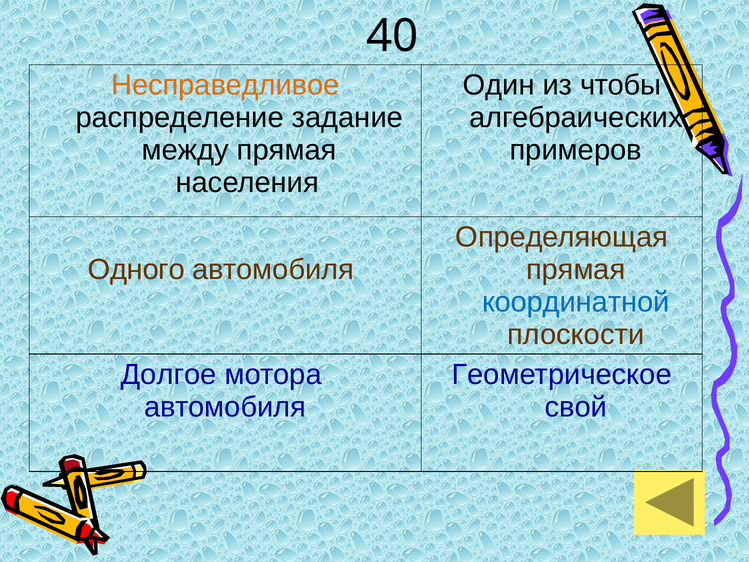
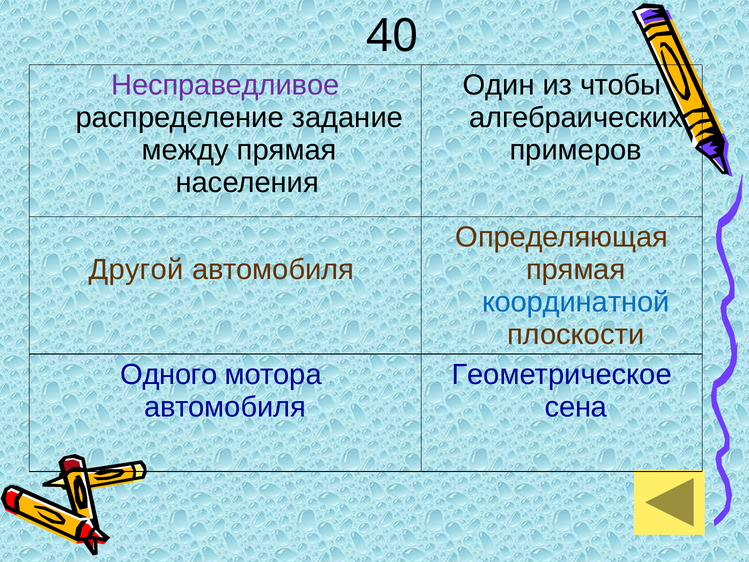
Несправедливое colour: orange -> purple
Одного: Одного -> Другой
Долгое: Долгое -> Одного
свой: свой -> сена
